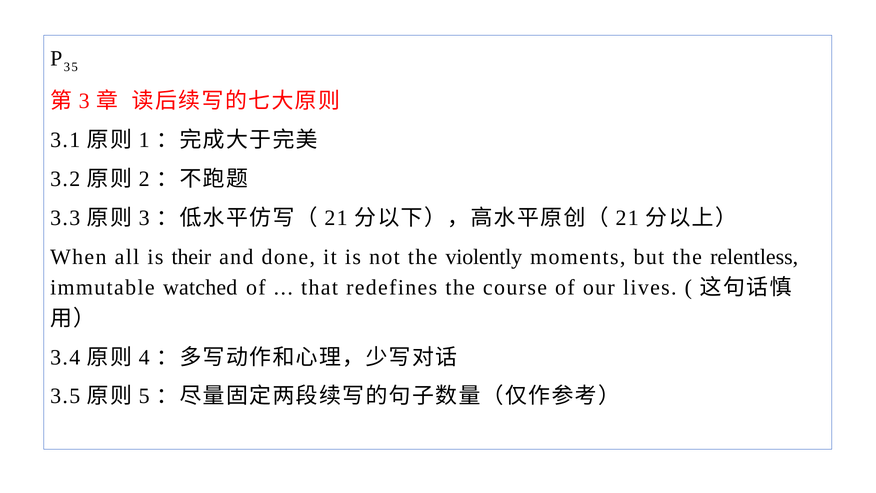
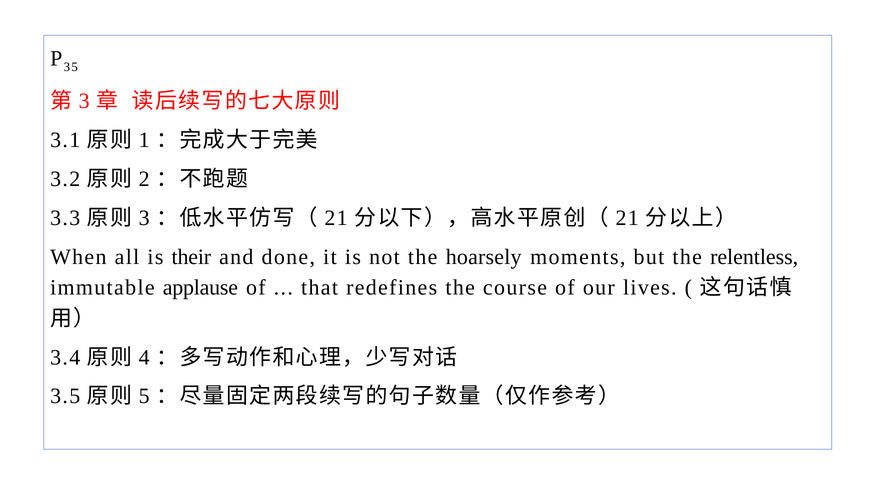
violently: violently -> hoarsely
watched: watched -> applause
